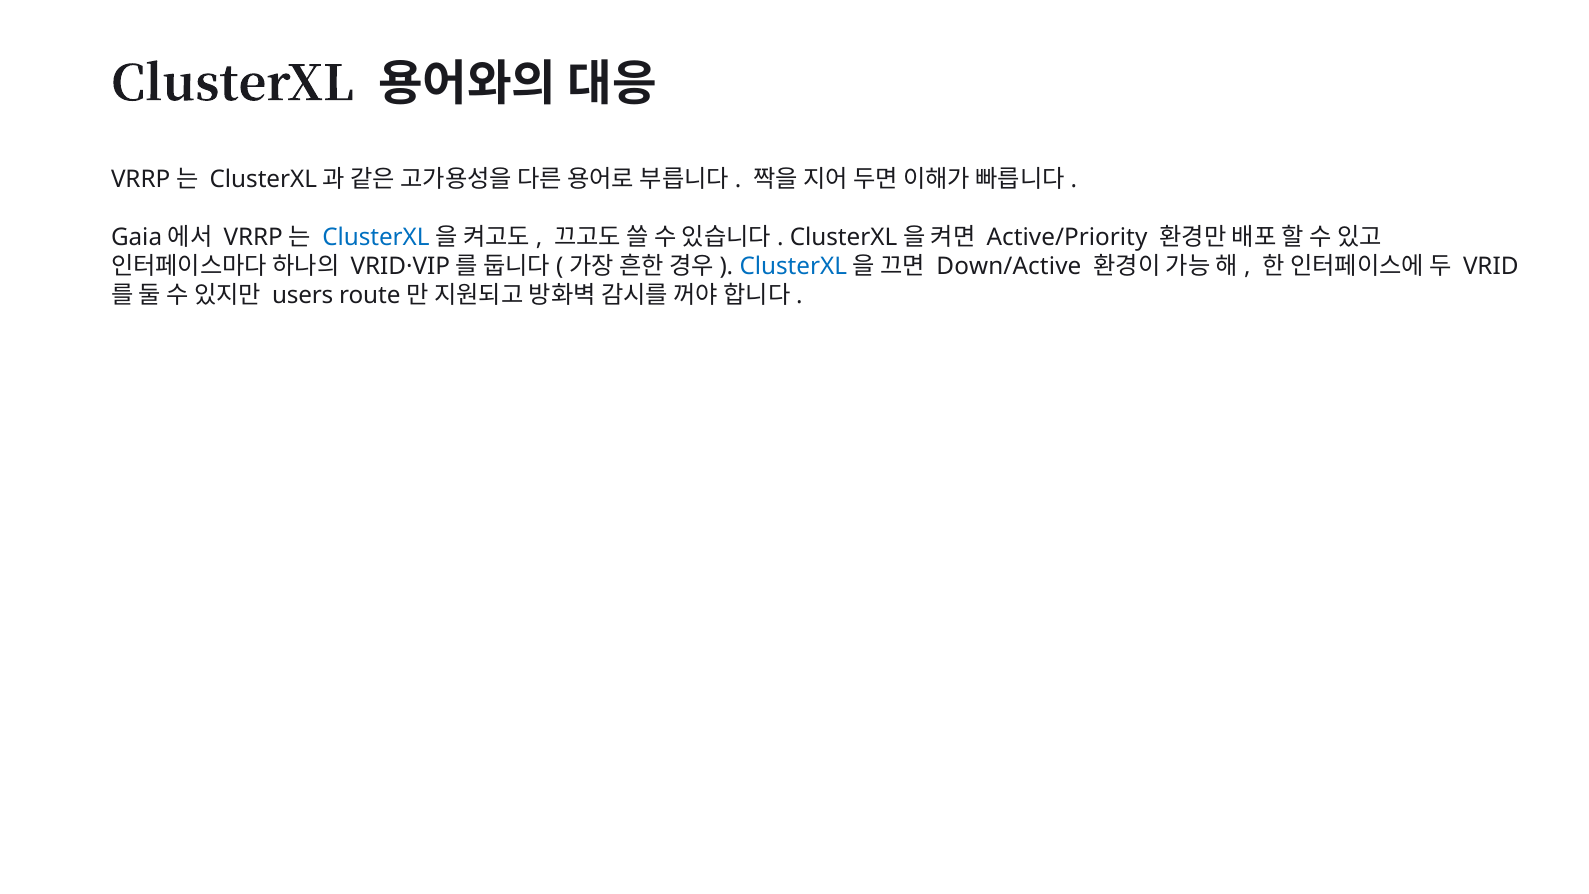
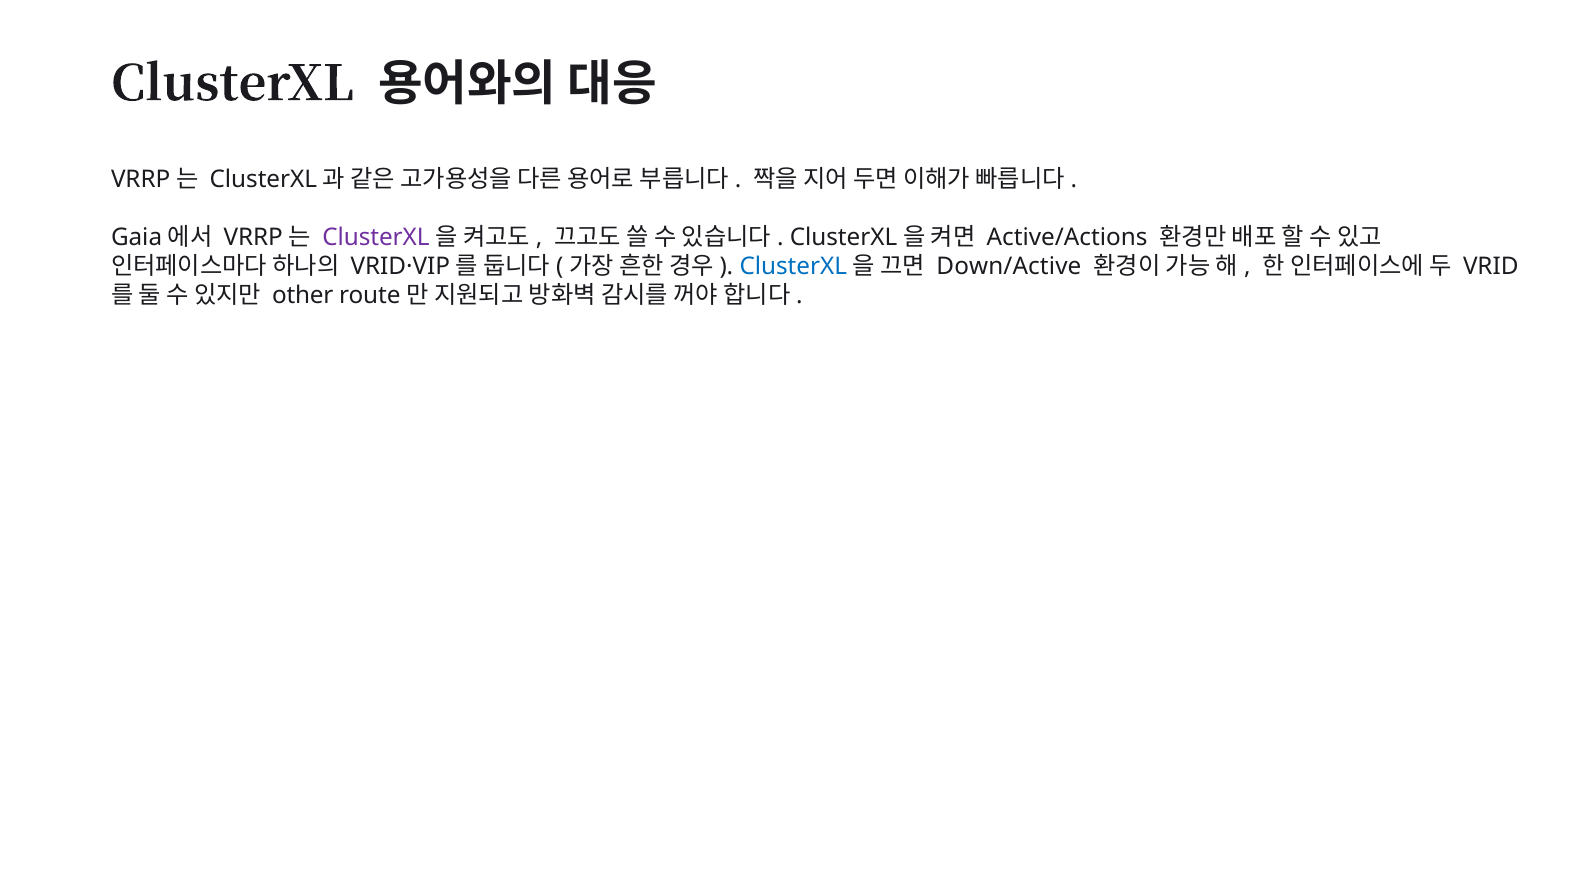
ClusterXL at (376, 237) colour: blue -> purple
Active/Priority: Active/Priority -> Active/Actions
users: users -> other
